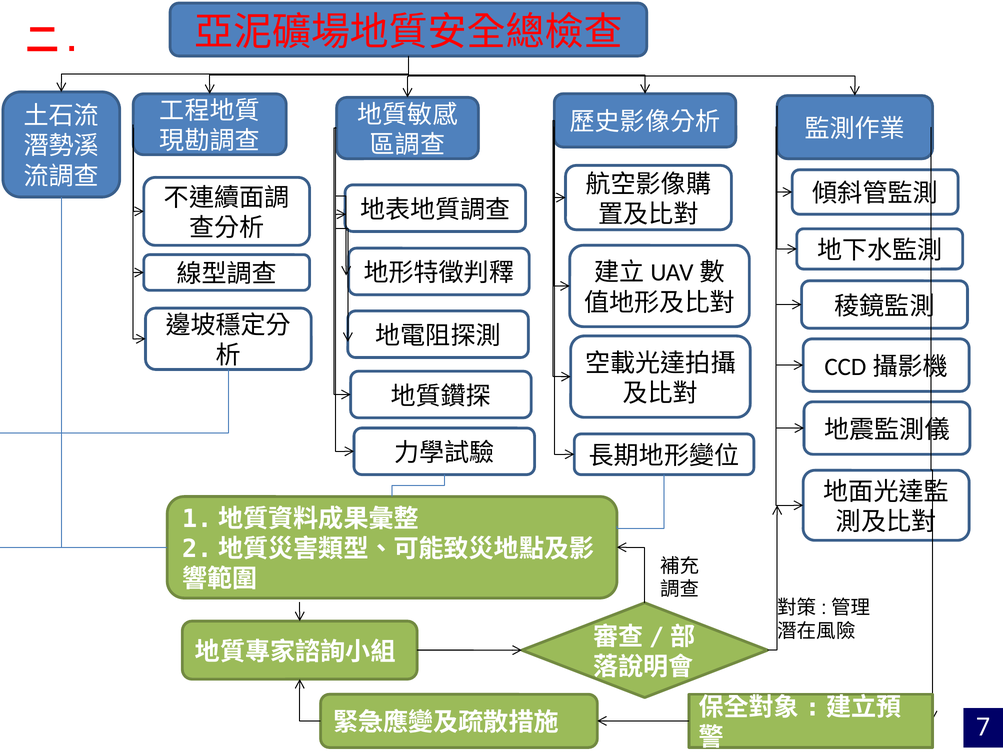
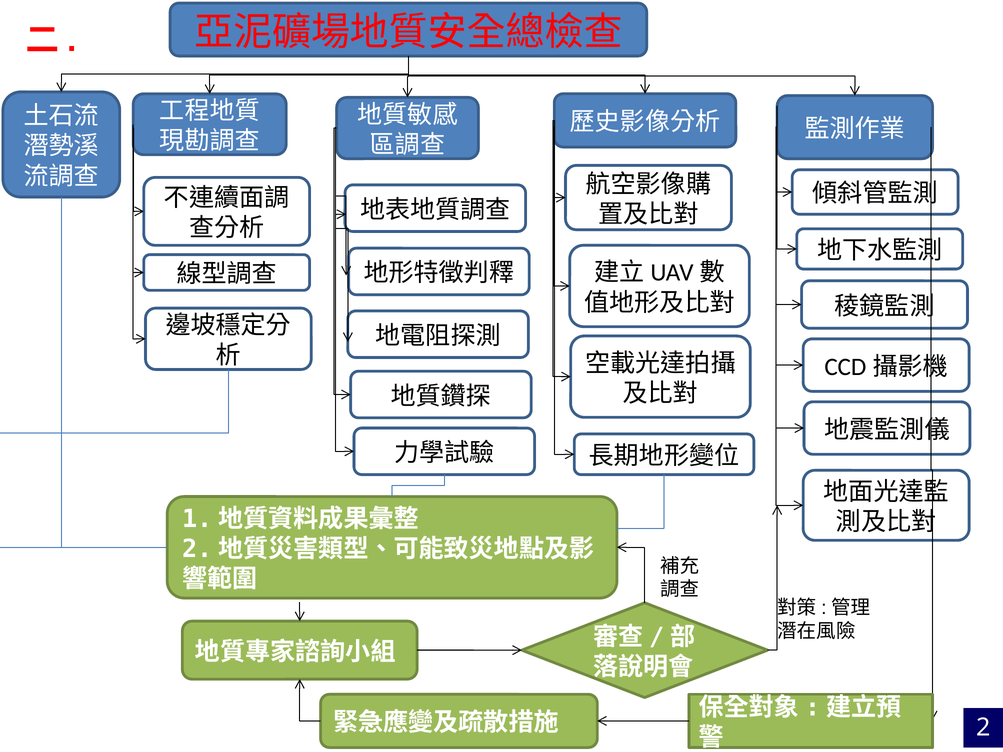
7: 7 -> 2
